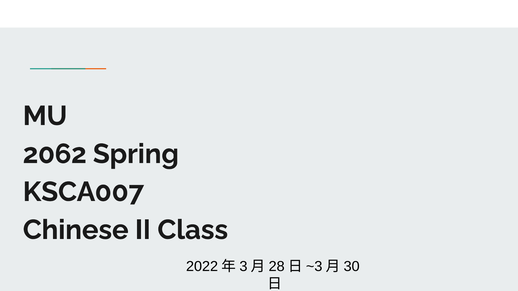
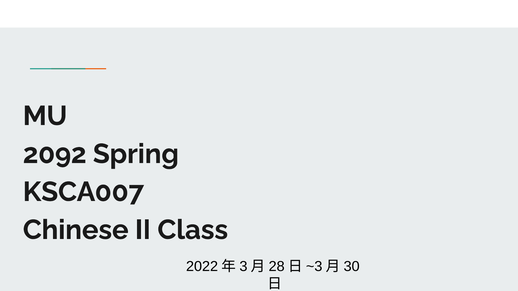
2062: 2062 -> 2092
